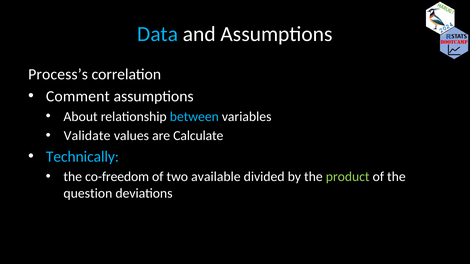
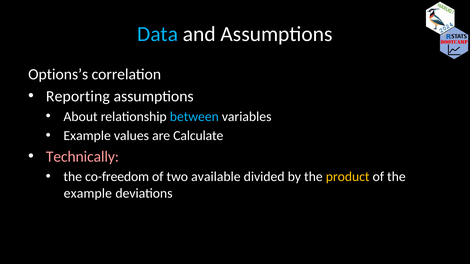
Process’s: Process’s -> Options’s
Comment: Comment -> Reporting
Validate at (87, 136): Validate -> Example
Technically colour: light blue -> pink
product colour: light green -> yellow
question at (88, 193): question -> example
